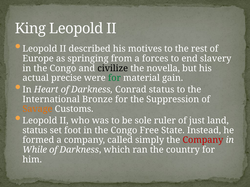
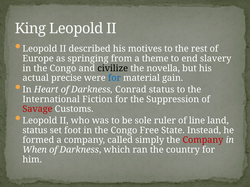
forces: forces -> theme
for at (114, 78) colour: green -> blue
Bronze: Bronze -> Fiction
Savage colour: orange -> red
just: just -> line
While: While -> When
